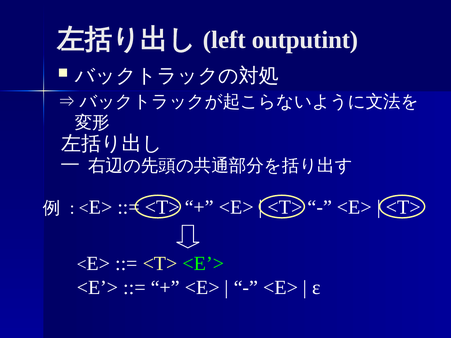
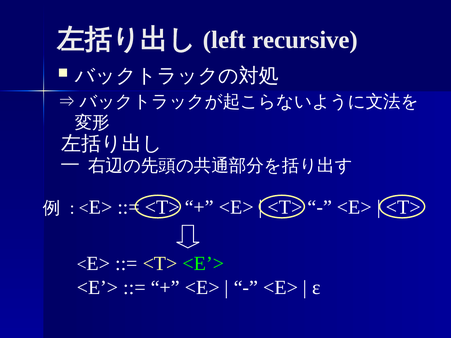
outputint: outputint -> recursive
